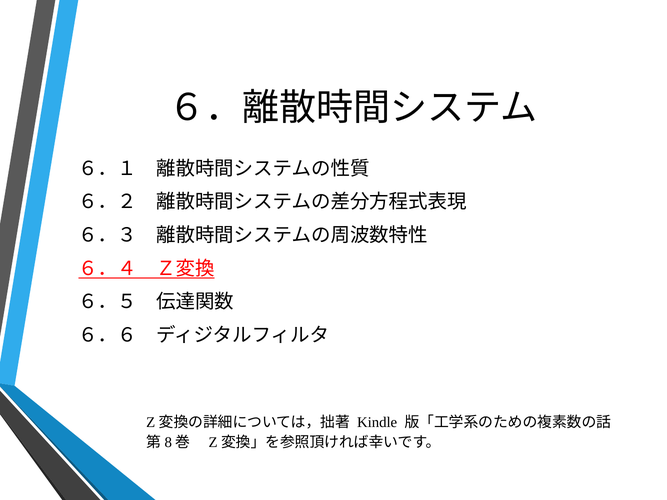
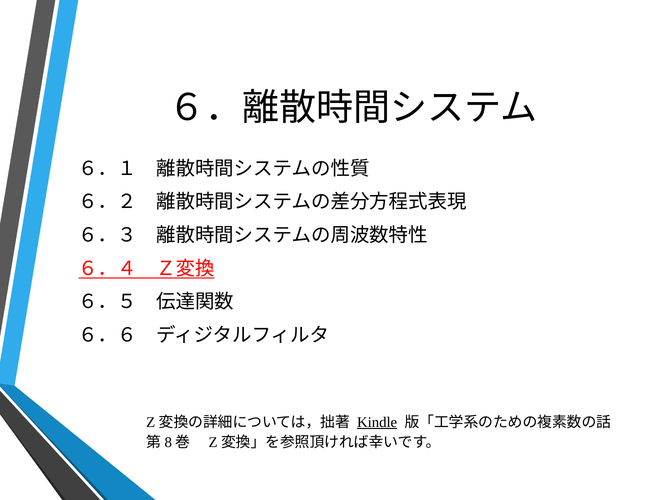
Kindle underline: none -> present
